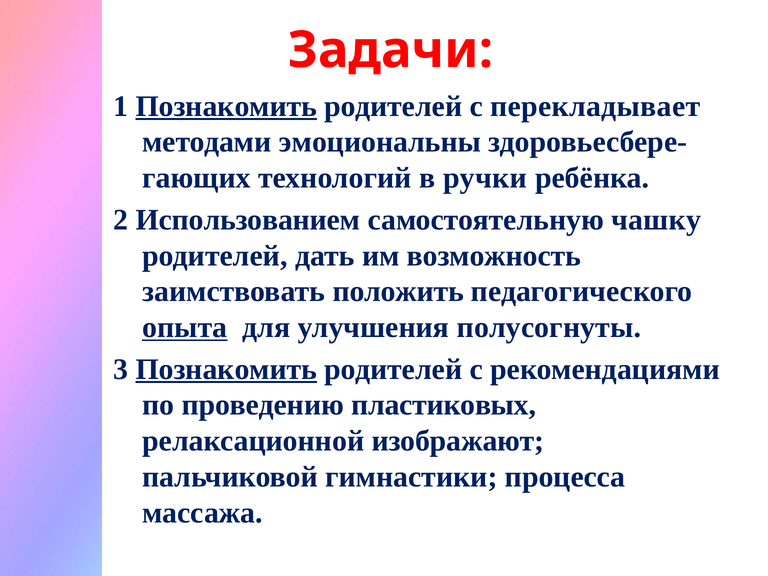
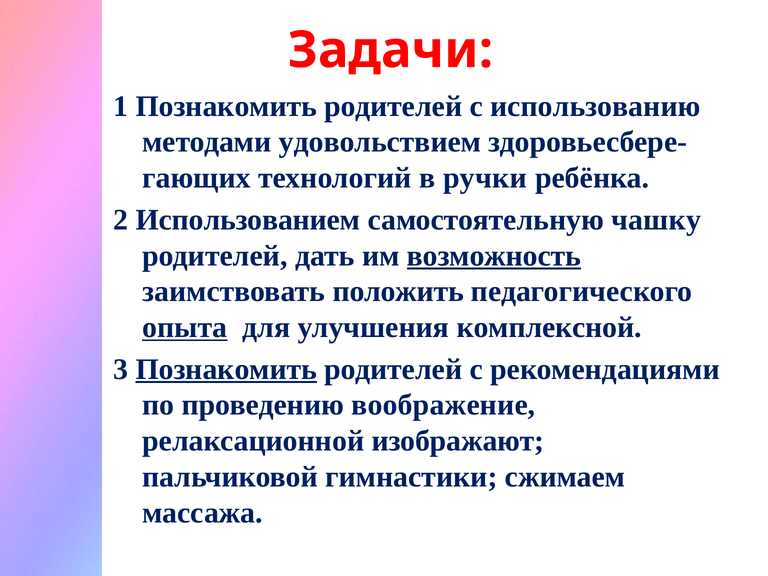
Познакомить at (226, 106) underline: present -> none
перекладывает: перекладывает -> использованию
эмоциональны: эмоциональны -> удовольствием
возможность underline: none -> present
полусогнуты: полусогнуты -> комплексной
пластиковых: пластиковых -> воображение
процесса: процесса -> сжимаем
